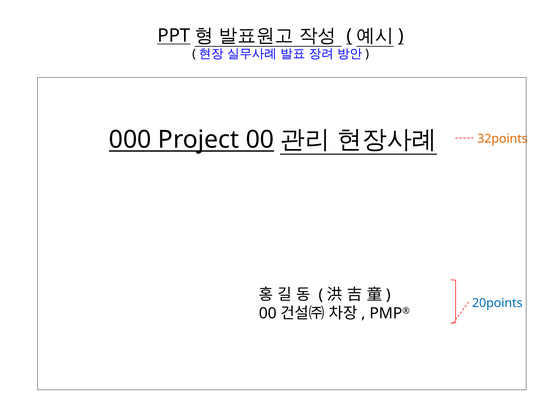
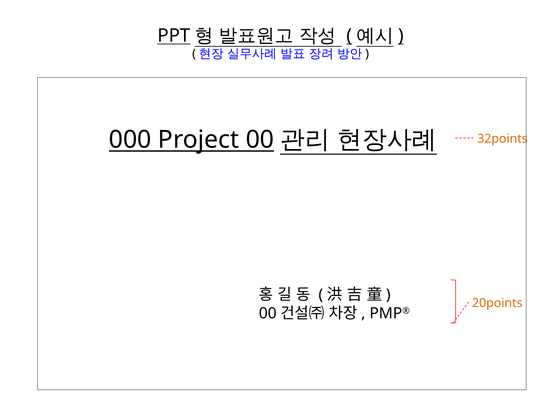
20points colour: blue -> orange
